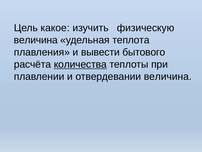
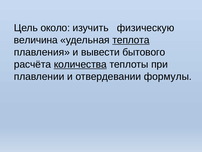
какое: какое -> около
теплота underline: none -> present
отвердевании величина: величина -> формулы
